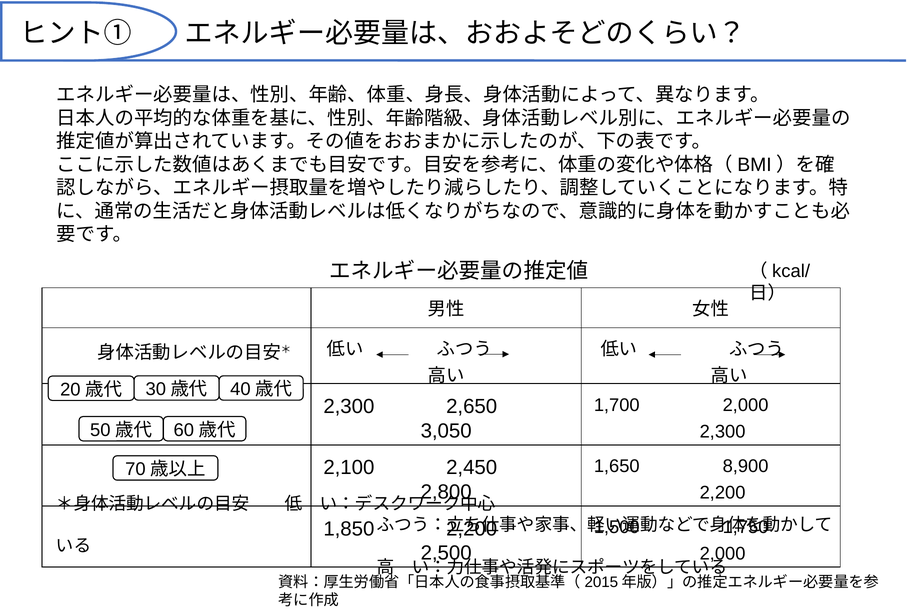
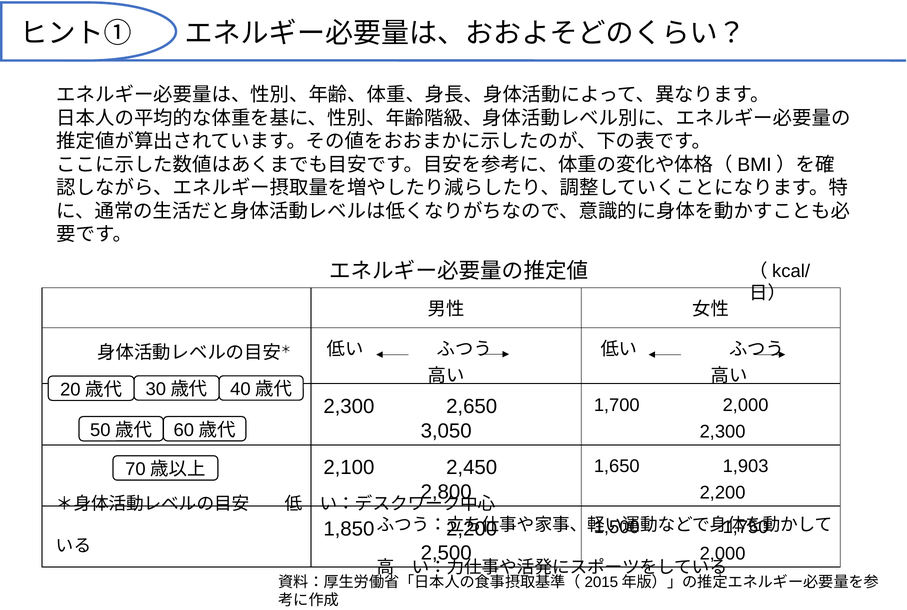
8,900: 8,900 -> 1,903
